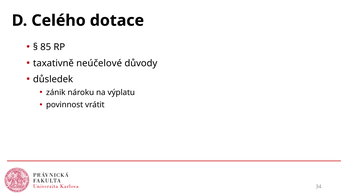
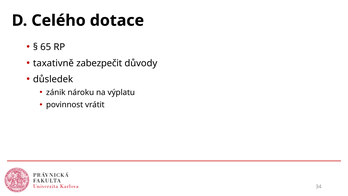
85: 85 -> 65
neúčelové: neúčelové -> zabezpečit
